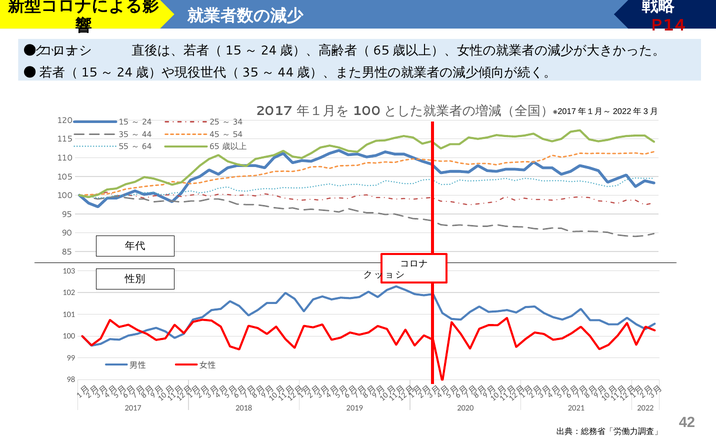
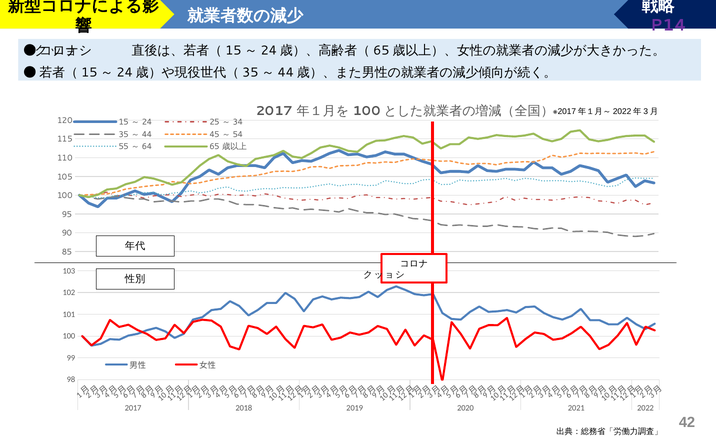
P14 colour: red -> purple
